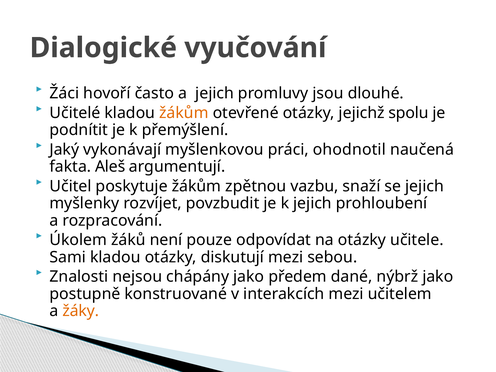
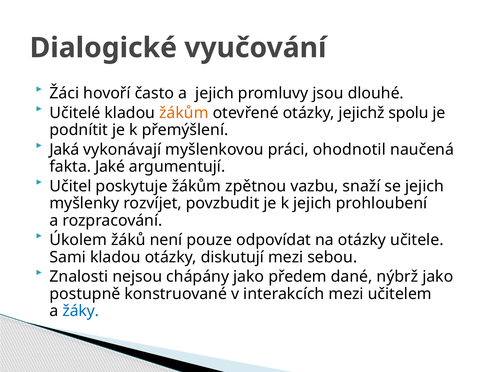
Jaký: Jaký -> Jaká
Aleš: Aleš -> Jaké
žáky colour: orange -> blue
